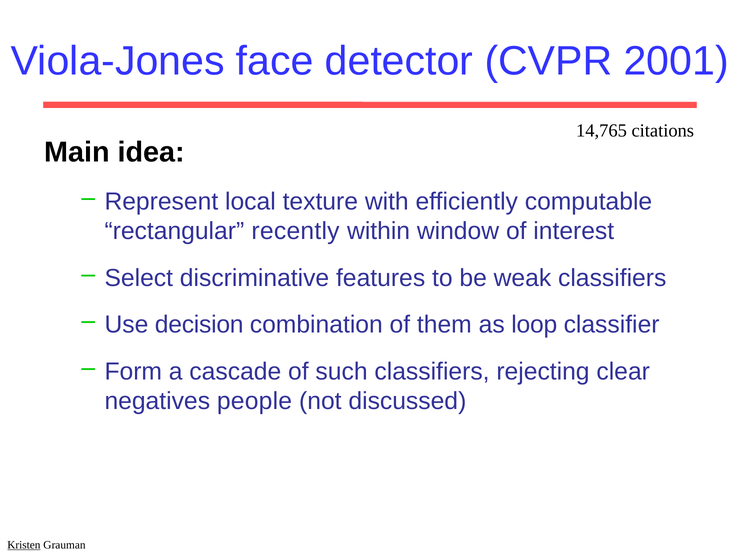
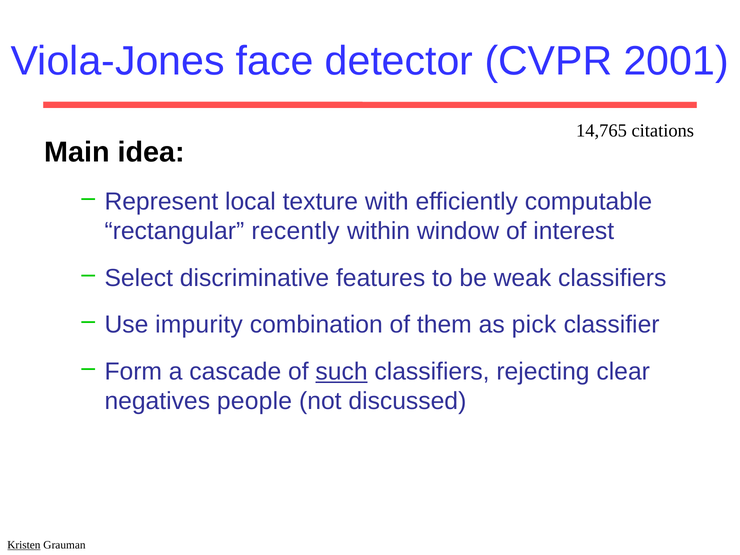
decision: decision -> impurity
loop: loop -> pick
such underline: none -> present
